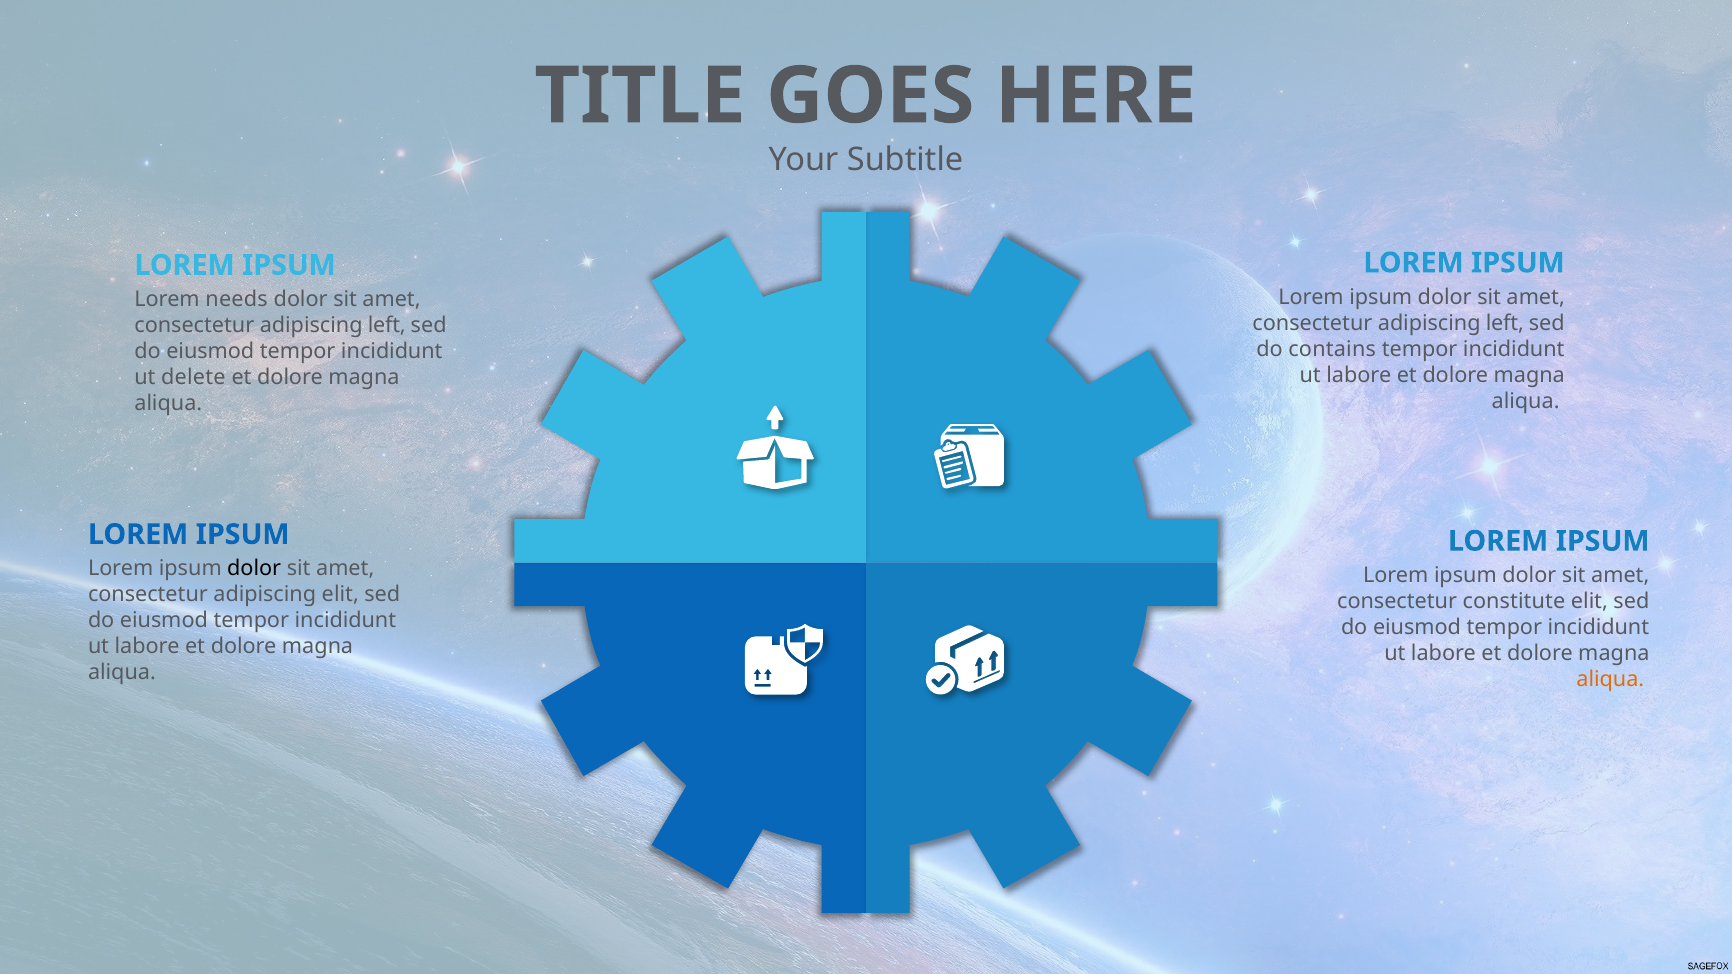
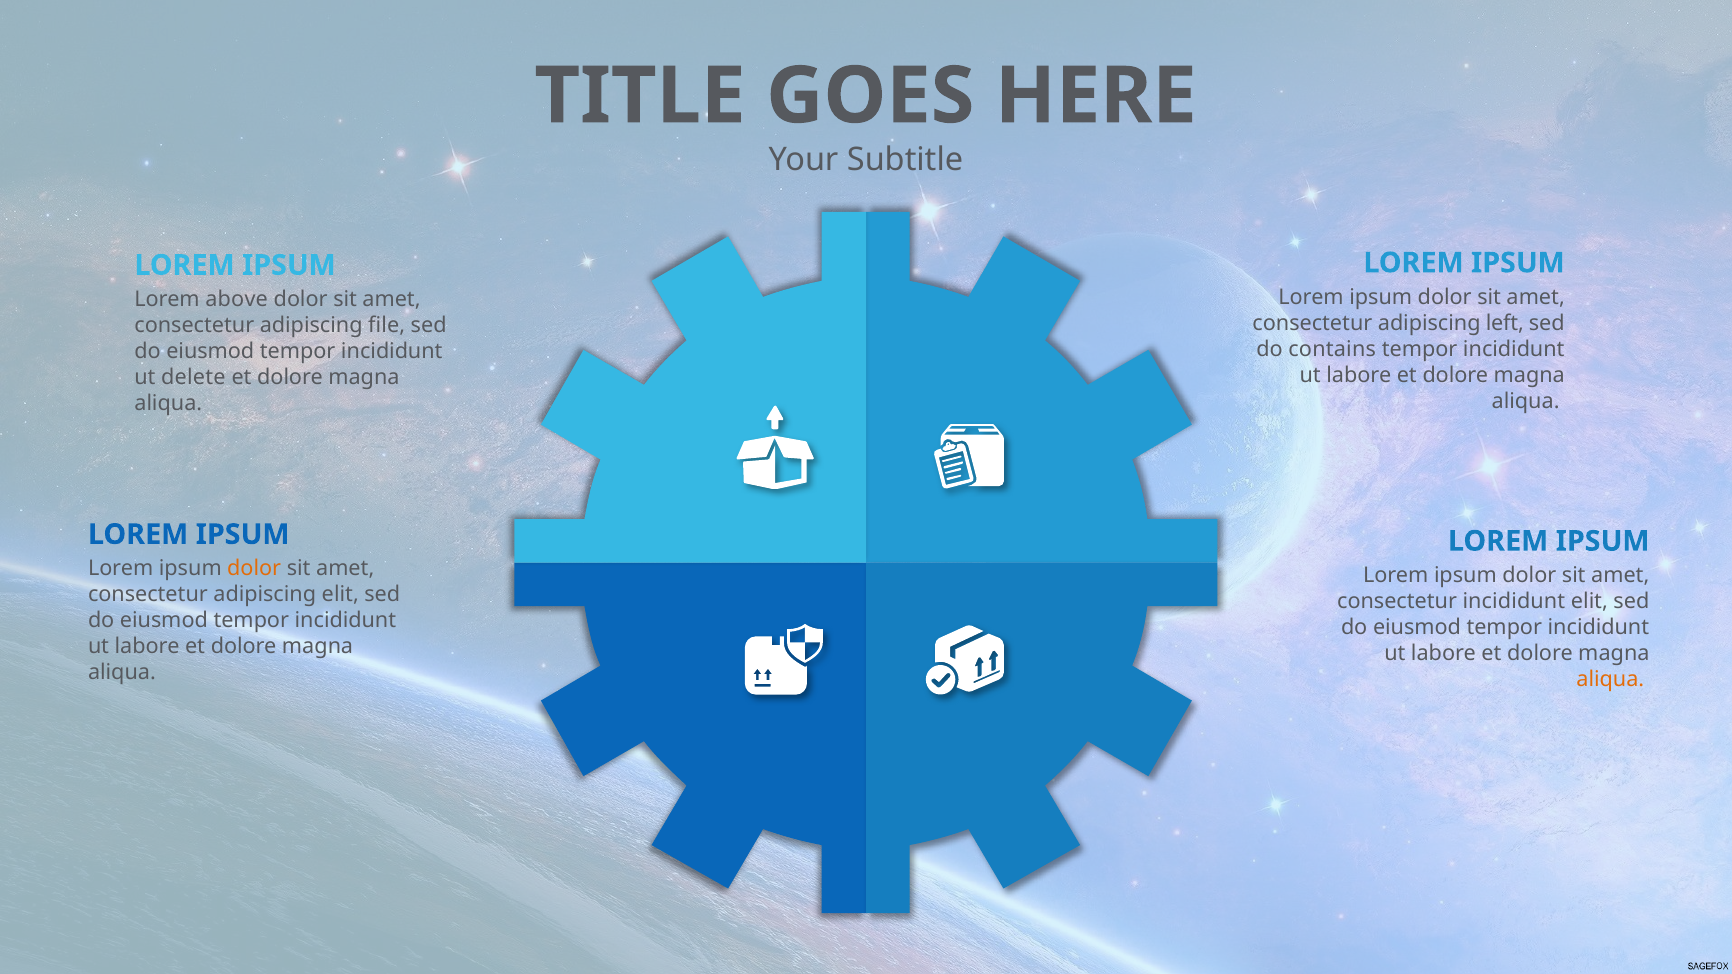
needs: needs -> above
left at (387, 325): left -> file
dolor at (254, 569) colour: black -> orange
consectetur constitute: constitute -> incididunt
